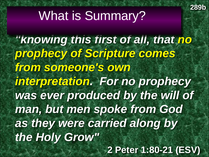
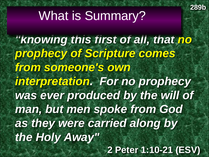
Grow: Grow -> Away
1:80-21: 1:80-21 -> 1:10-21
